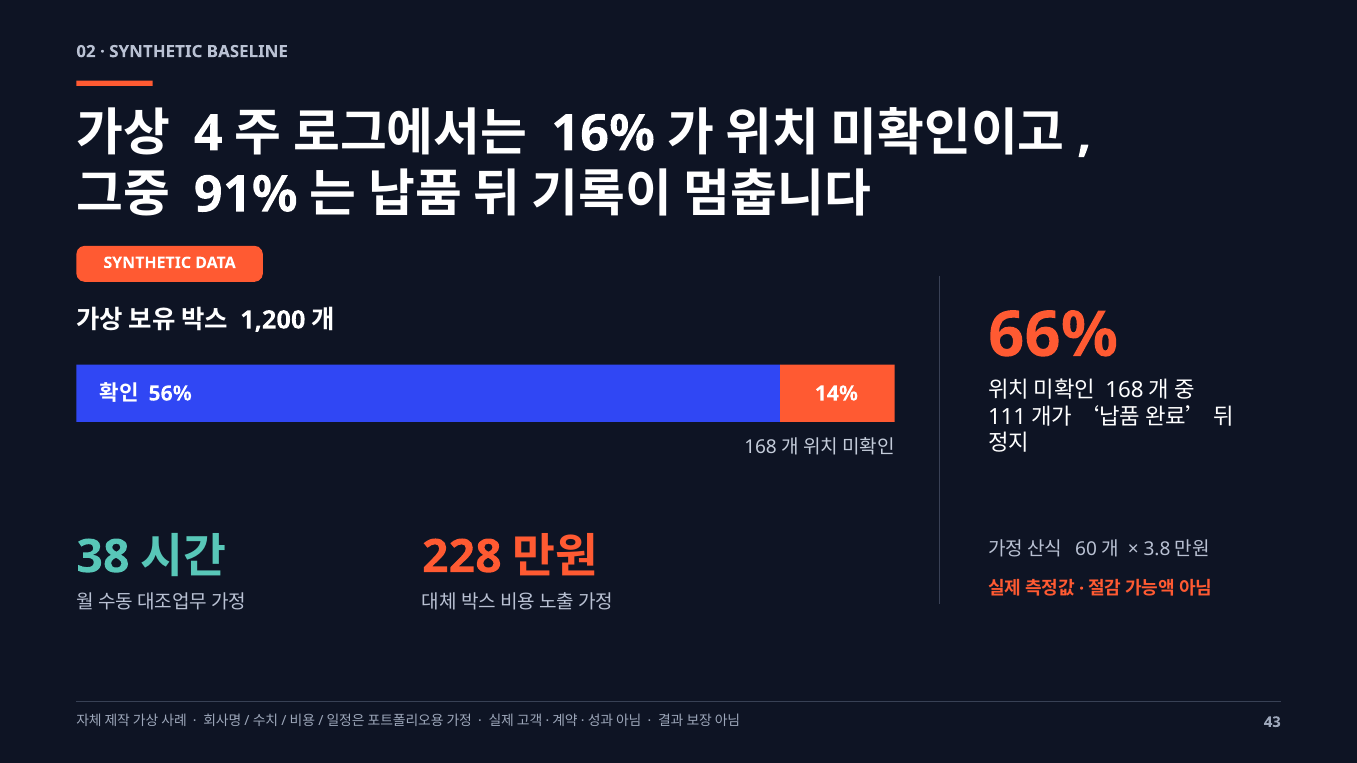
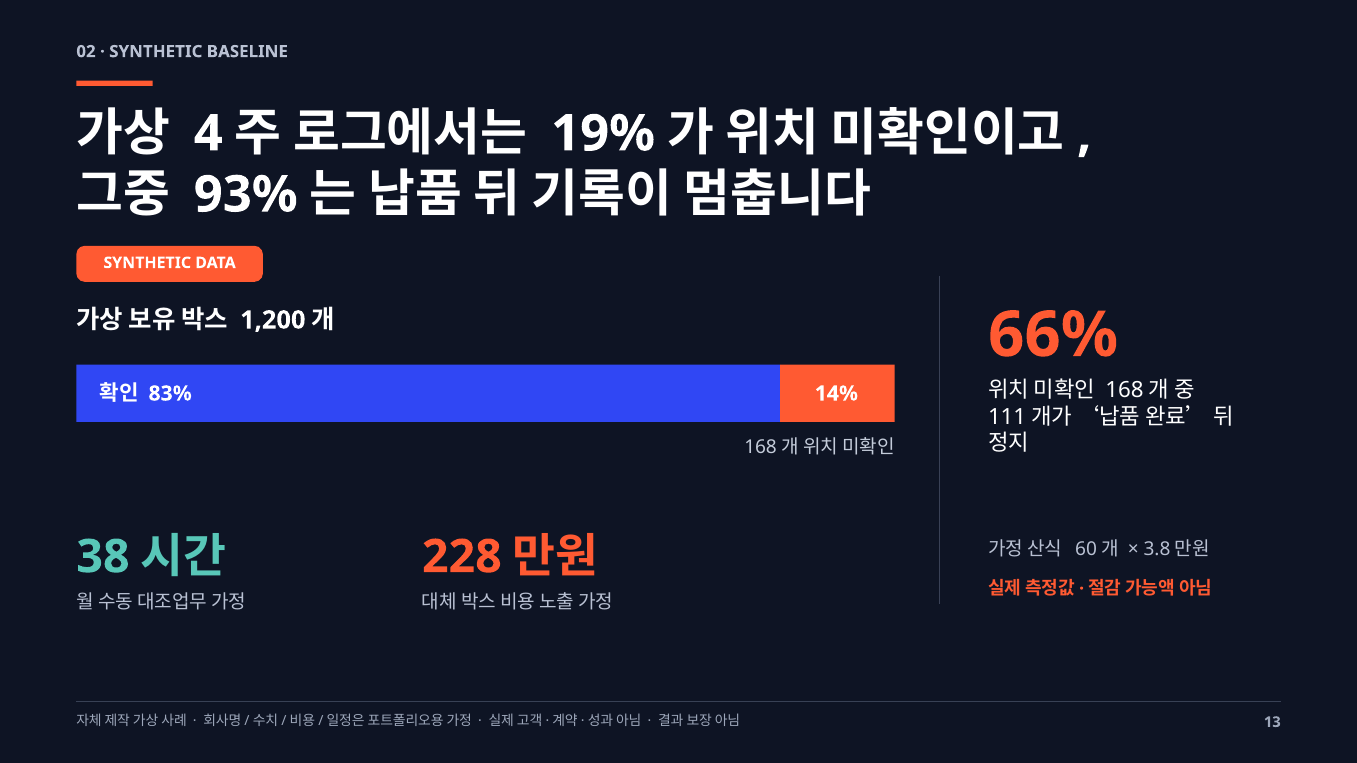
16%: 16% -> 19%
91%: 91% -> 93%
56%: 56% -> 83%
43: 43 -> 13
